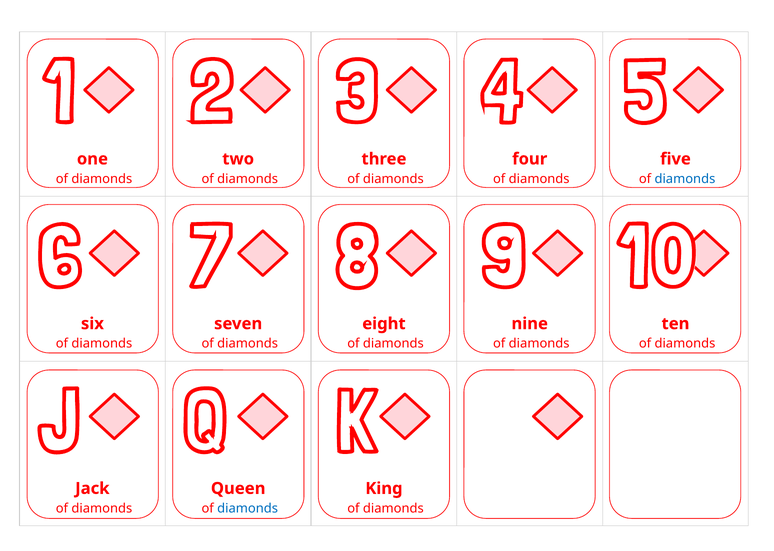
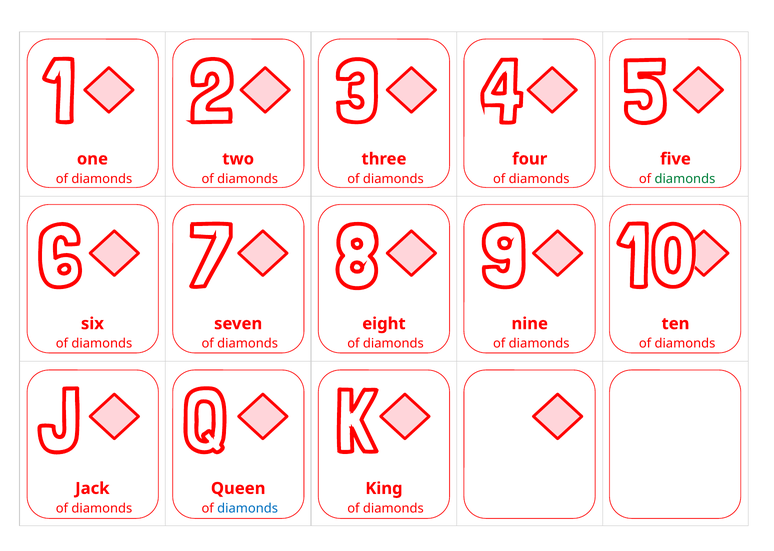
diamonds at (685, 179) colour: blue -> green
